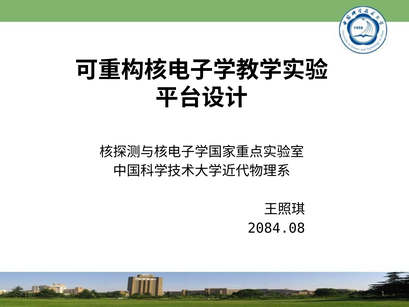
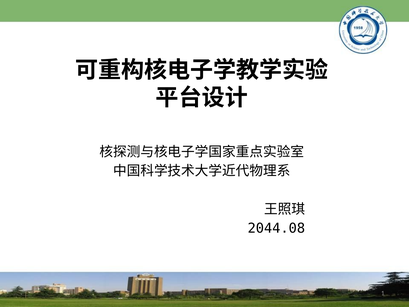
2084.08: 2084.08 -> 2044.08
